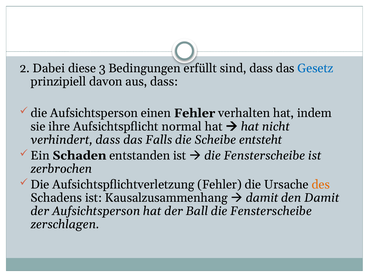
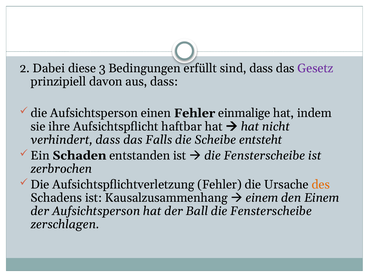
Gesetz colour: blue -> purple
verhalten: verhalten -> einmalige
normal: normal -> haftbar
damit at (262, 198): damit -> einem
den Damit: Damit -> Einem
